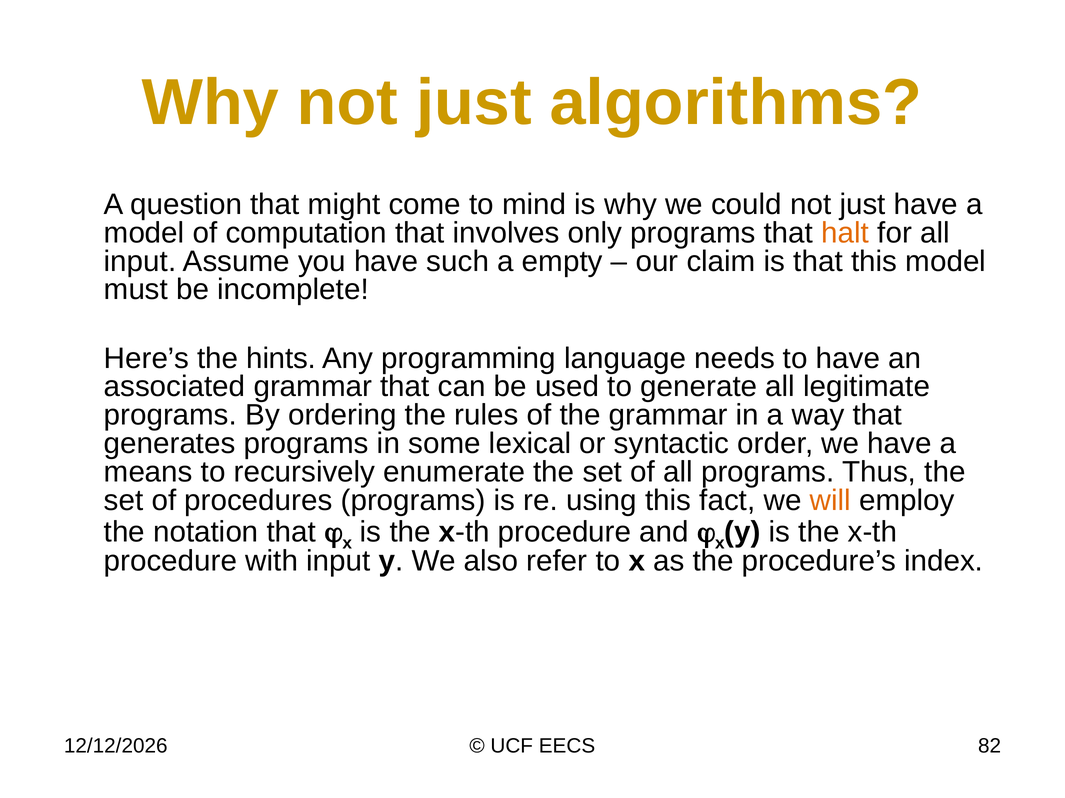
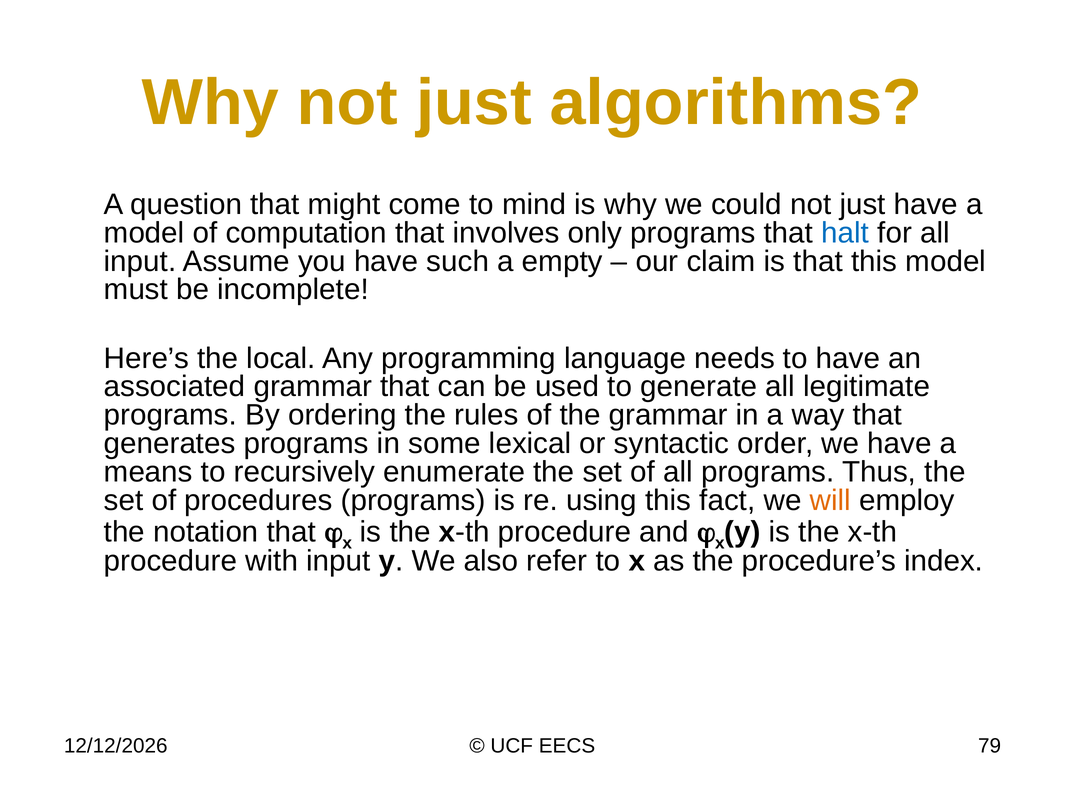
halt colour: orange -> blue
hints: hints -> local
82: 82 -> 79
